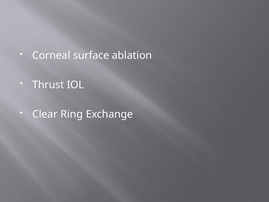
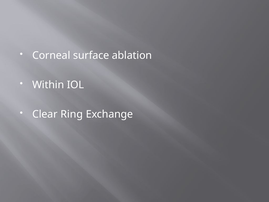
Thrust: Thrust -> Within
